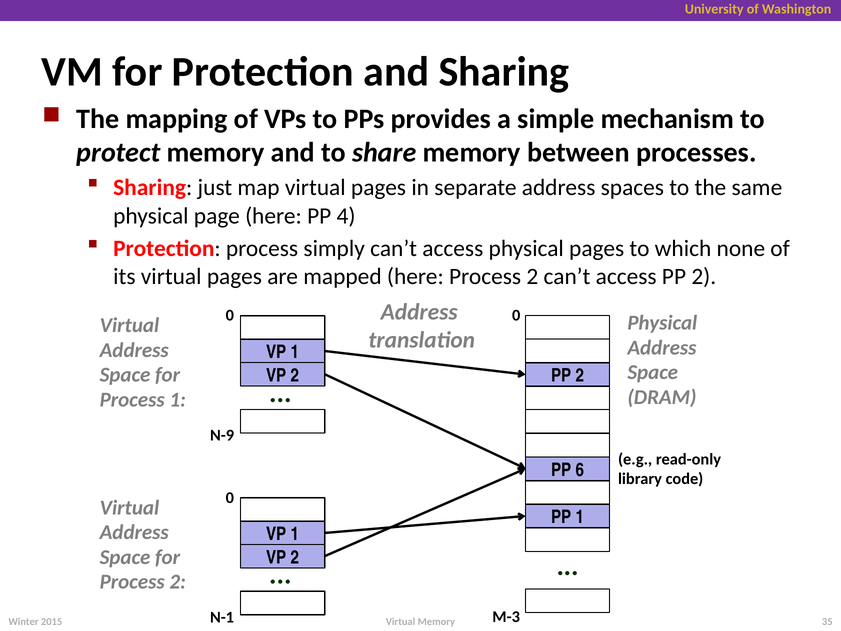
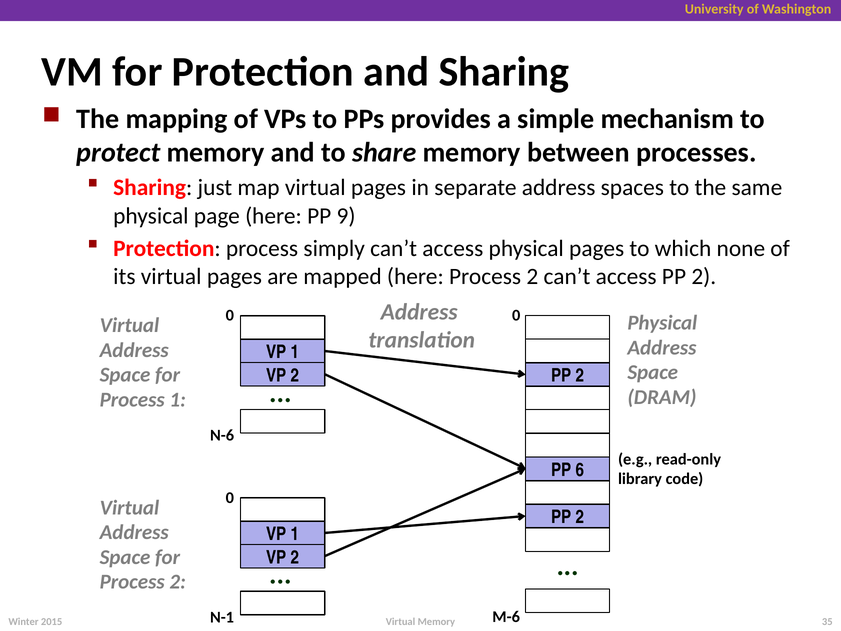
4: 4 -> 9
N-9: N-9 -> N-6
1 at (580, 517): 1 -> 2
M-3: M-3 -> M-6
